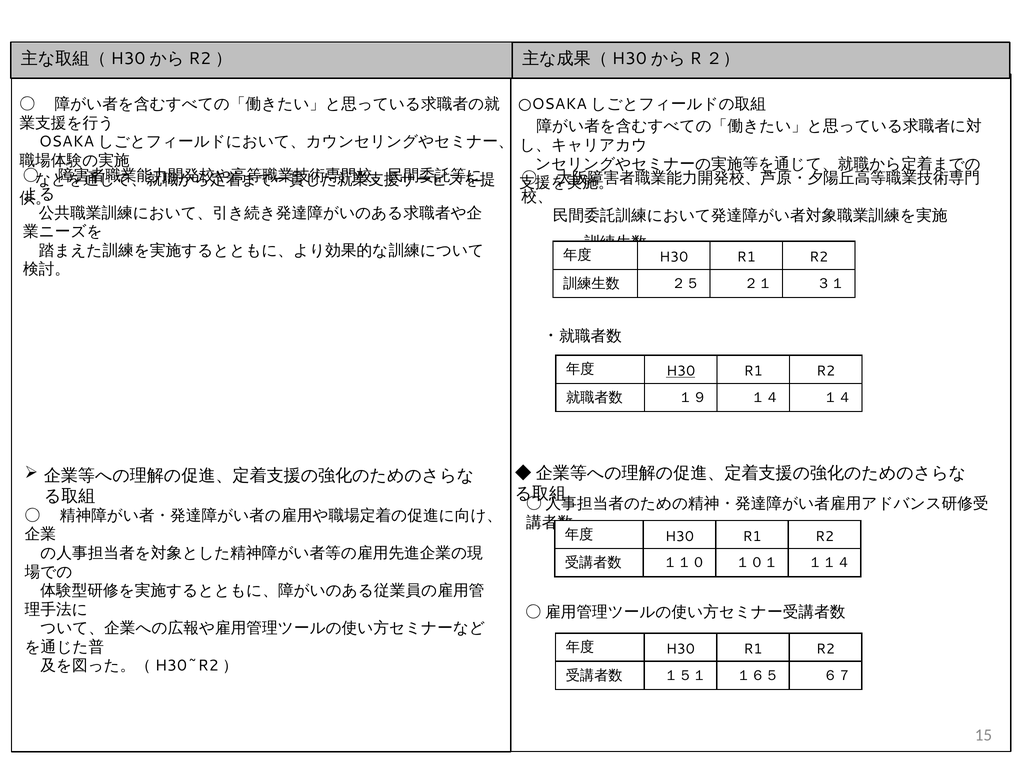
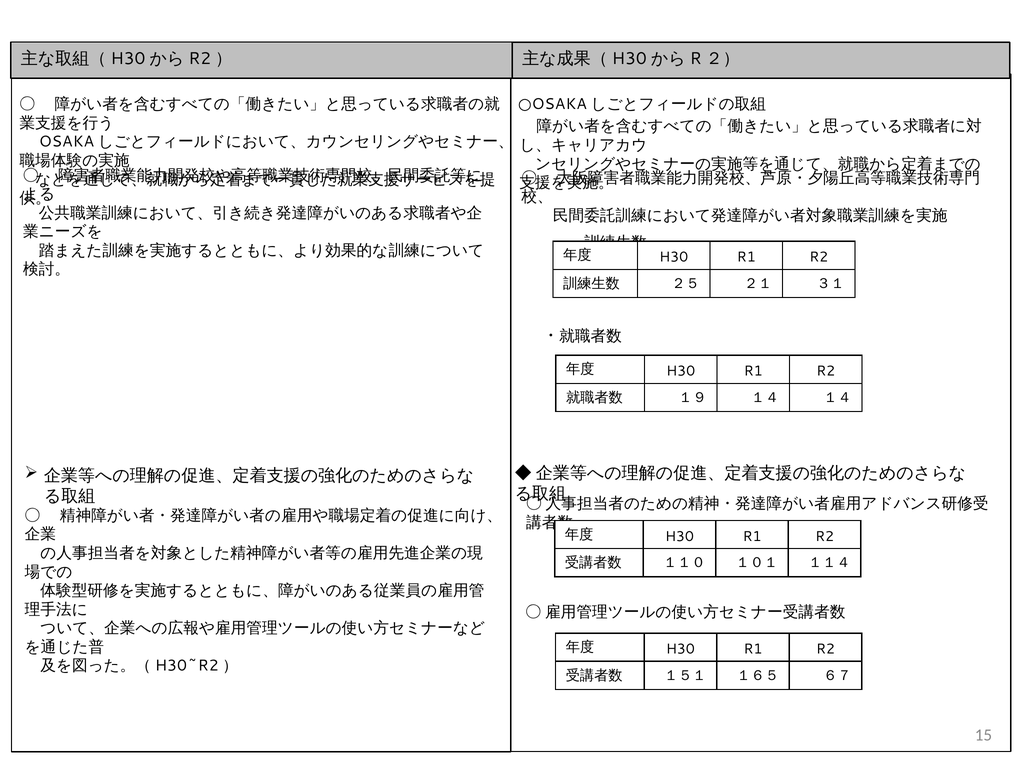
H30 at (681, 371) underline: present -> none
